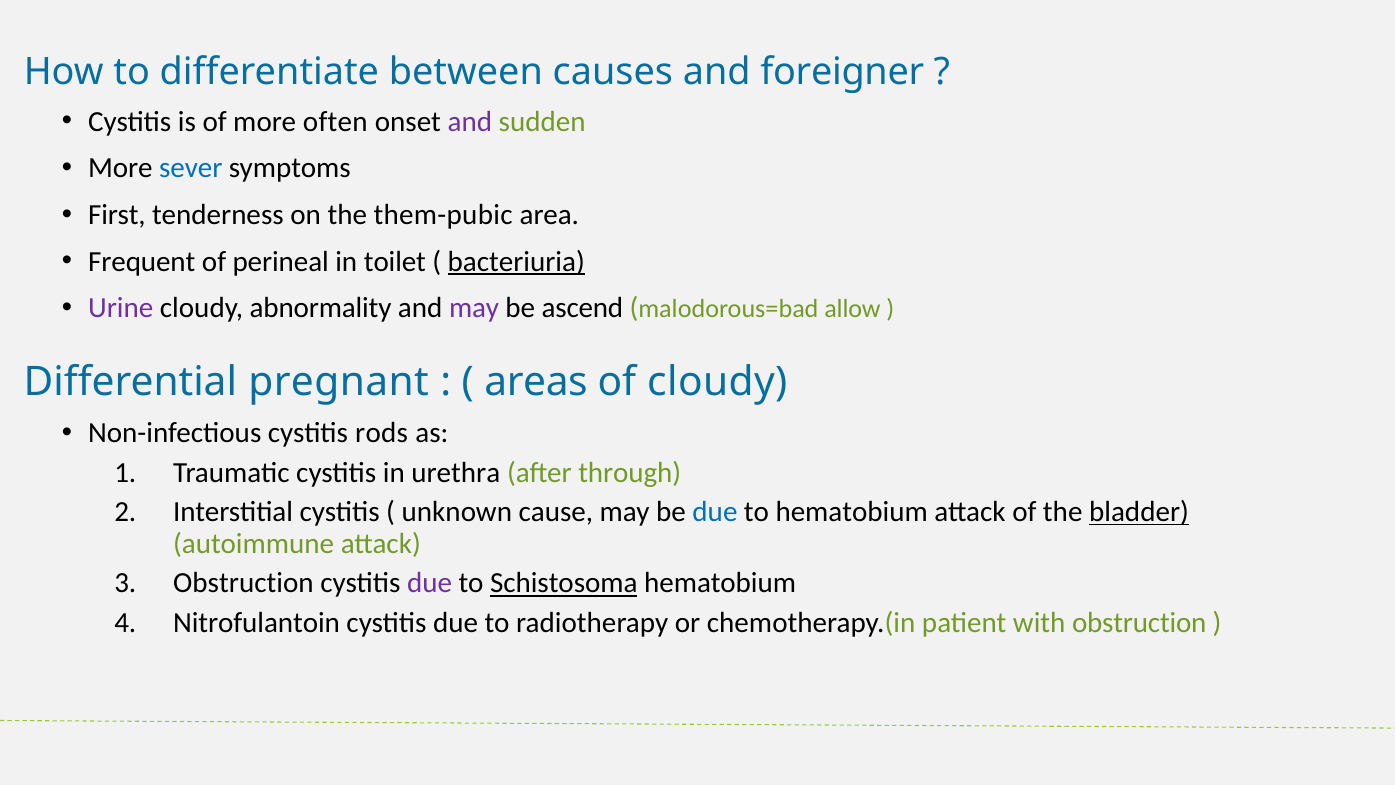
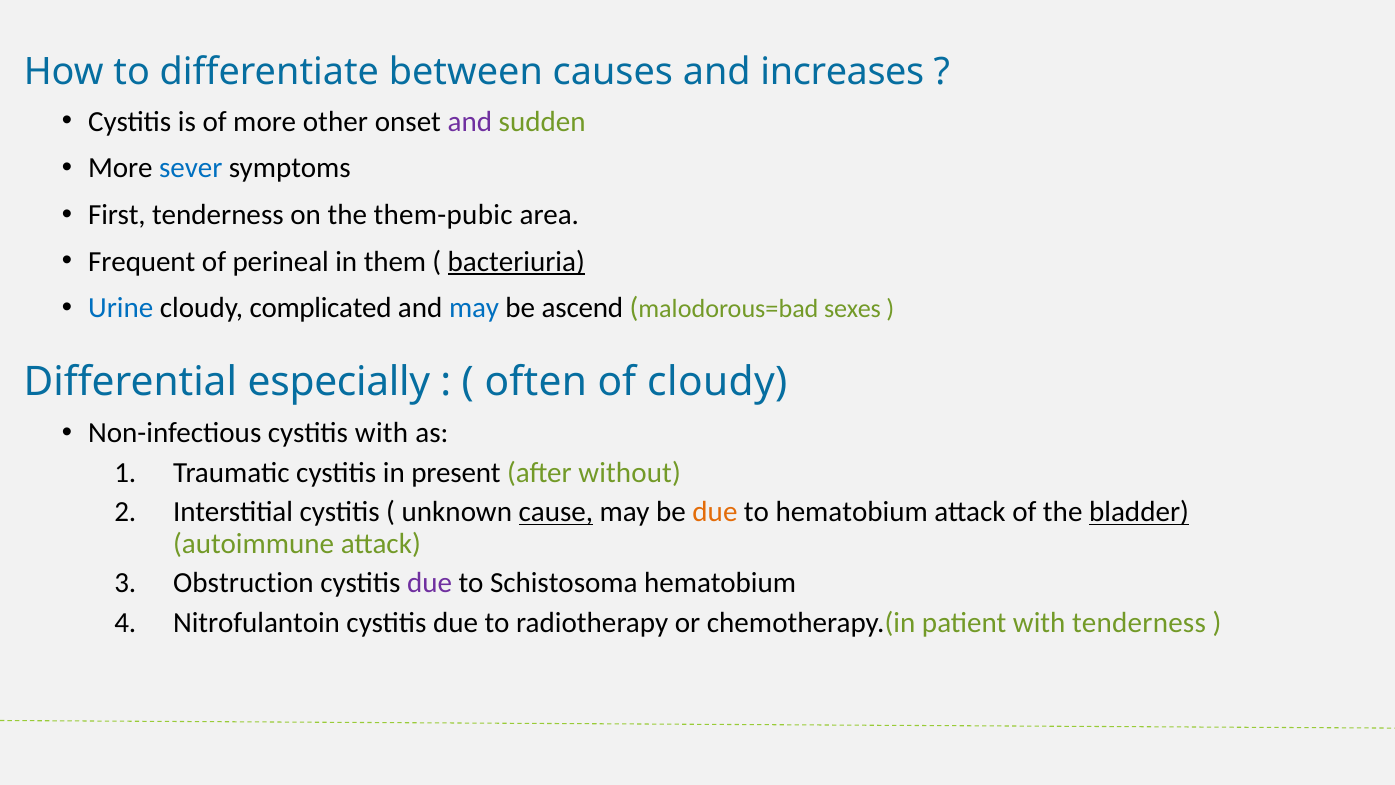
foreigner: foreigner -> increases
often: often -> other
toilet: toilet -> them
Urine colour: purple -> blue
abnormality: abnormality -> complicated
may at (474, 308) colour: purple -> blue
allow: allow -> sexes
pregnant: pregnant -> especially
areas: areas -> often
cystitis rods: rods -> with
urethra: urethra -> present
through: through -> without
cause underline: none -> present
due at (715, 512) colour: blue -> orange
Schistosoma underline: present -> none
with obstruction: obstruction -> tenderness
